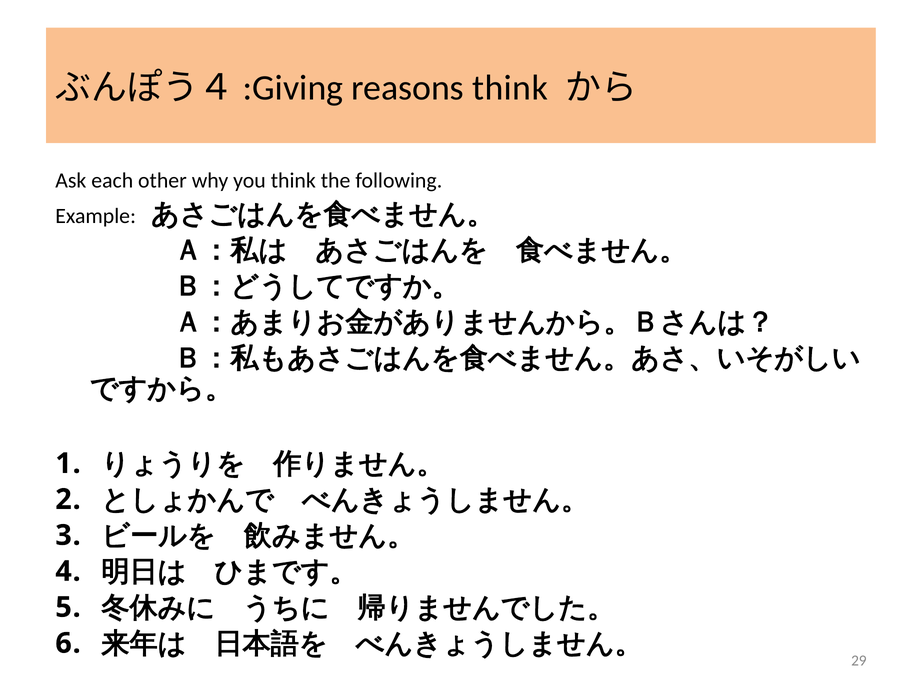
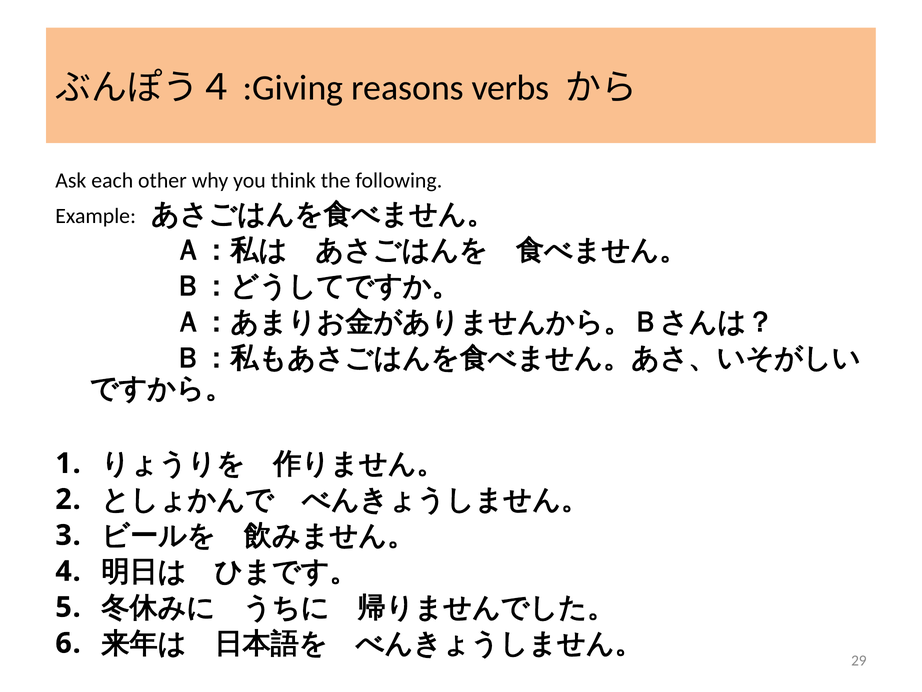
reasons think: think -> verbs
